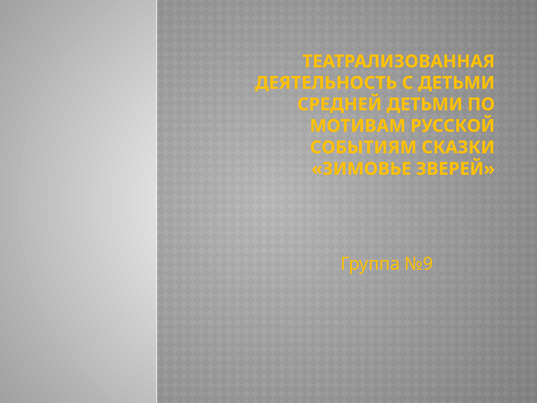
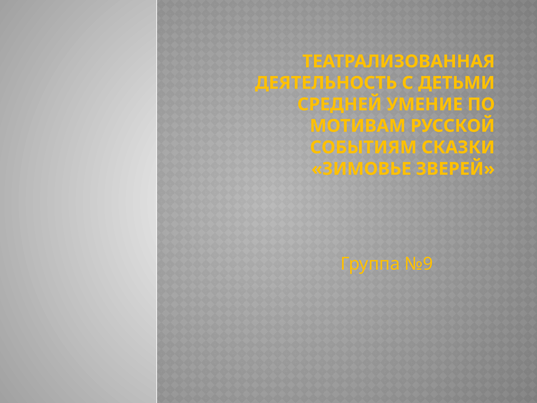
СРЕДНЕЙ ДЕТЬМИ: ДЕТЬМИ -> УМЕНИЕ
